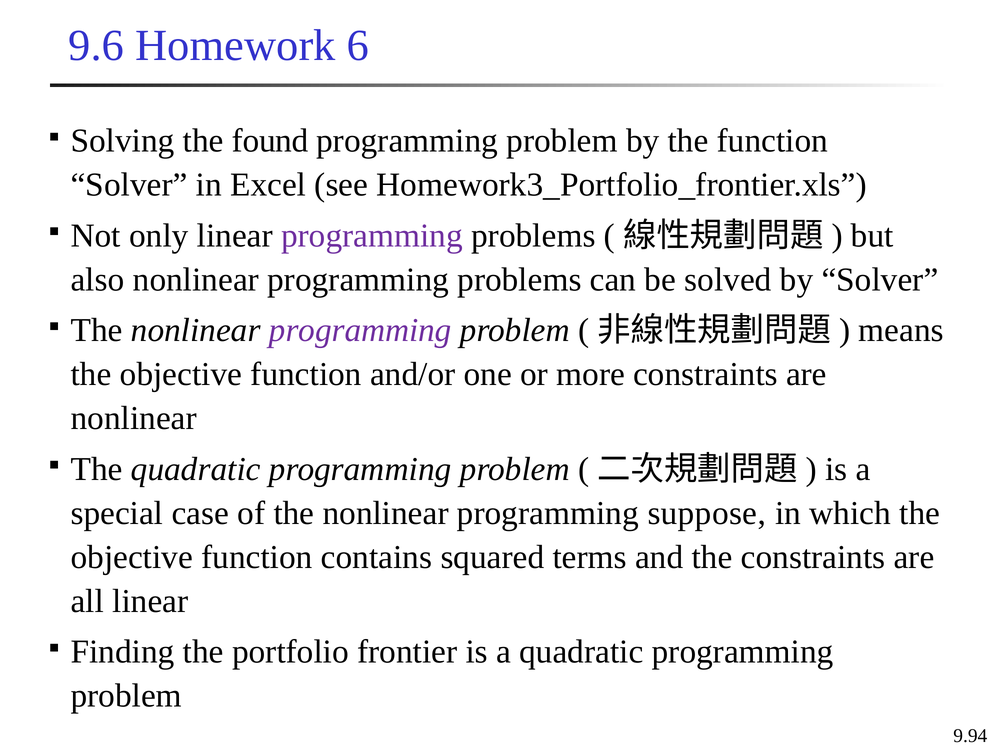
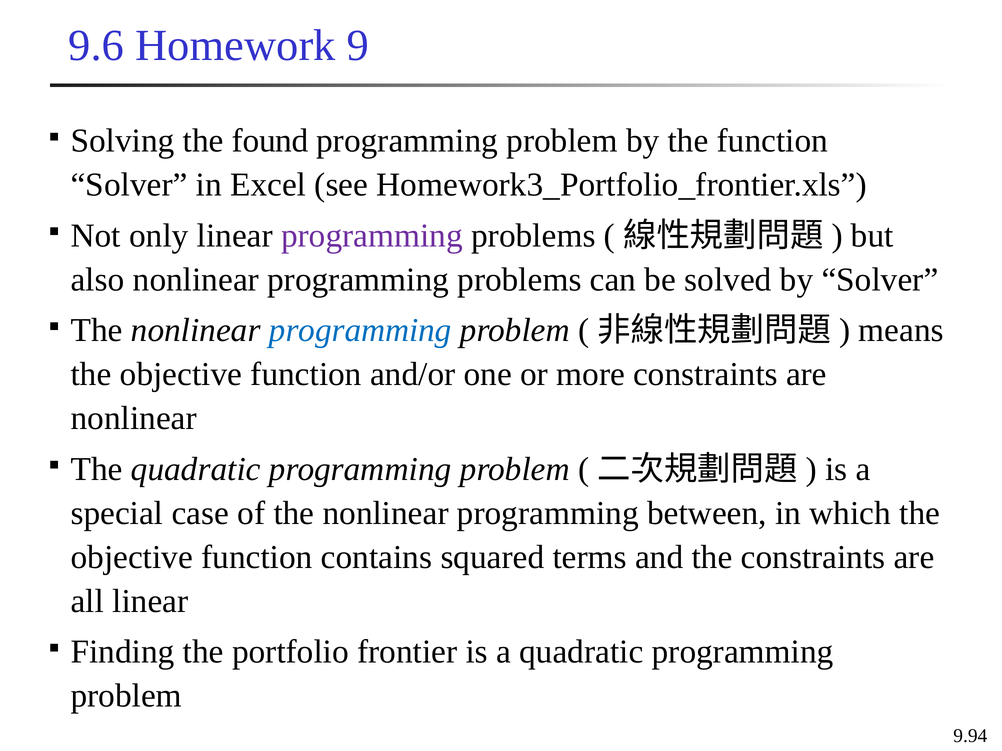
6: 6 -> 9
programming at (360, 331) colour: purple -> blue
suppose: suppose -> between
